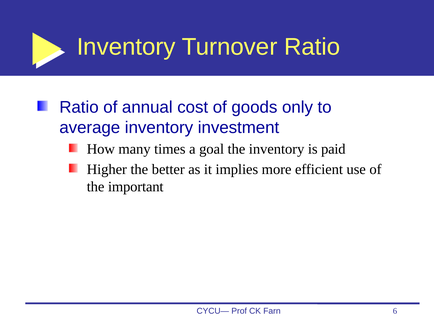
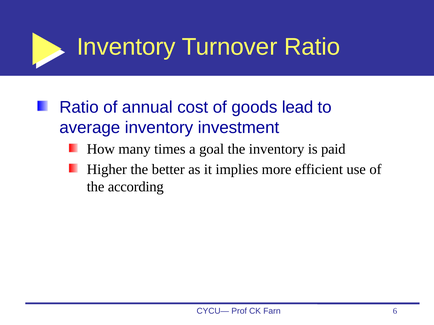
only: only -> lead
important: important -> according
